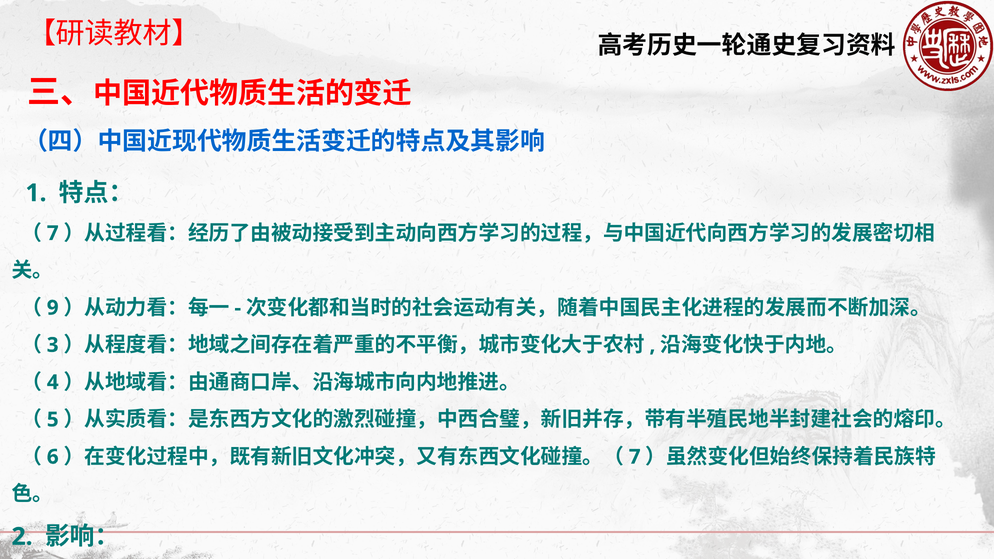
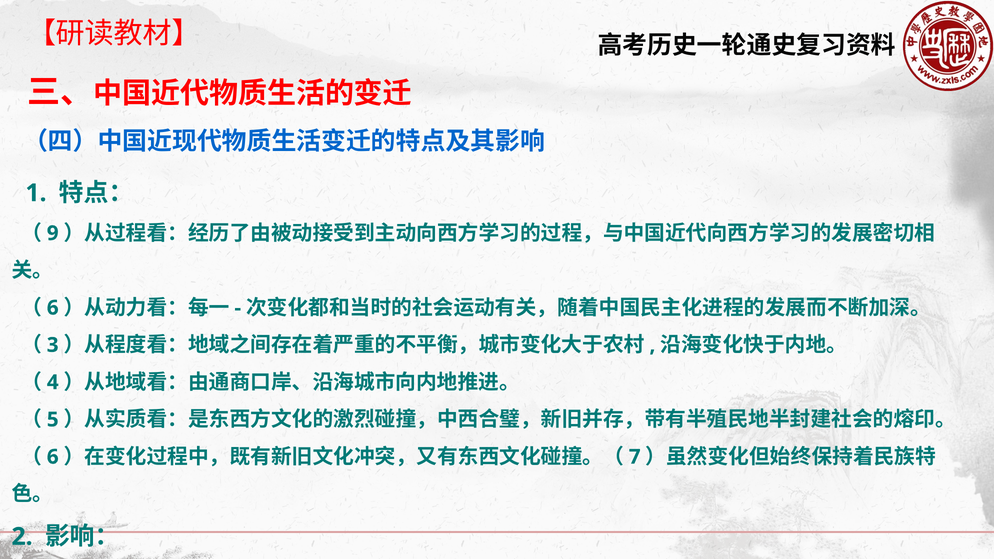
7 at (53, 233): 7 -> 9
9 at (53, 308): 9 -> 6
